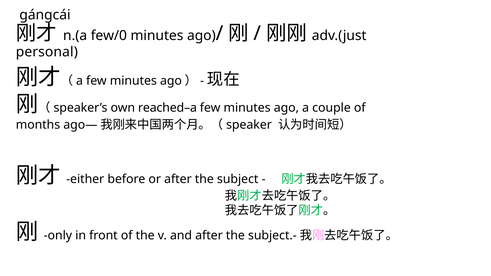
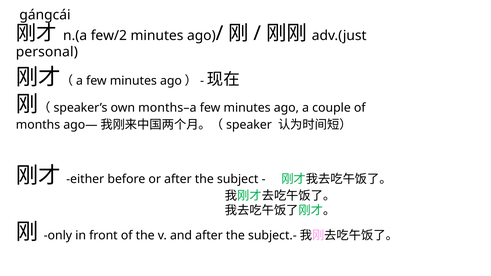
few/0: few/0 -> few/2
reached–a: reached–a -> months–a
